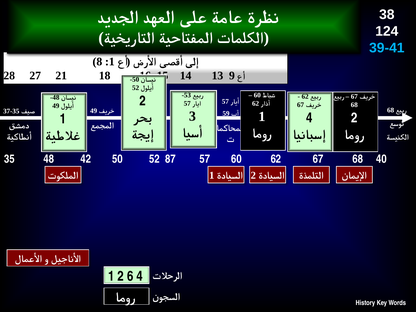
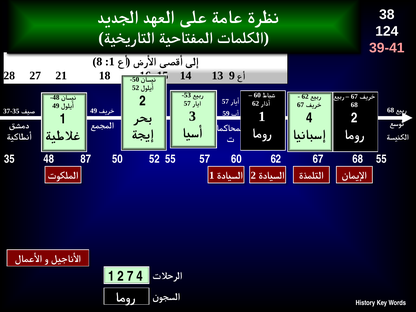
39-41 colour: light blue -> pink
42: 42 -> 87
52 87: 87 -> 55
40 at (382, 159): 40 -> 55
6: 6 -> 7
